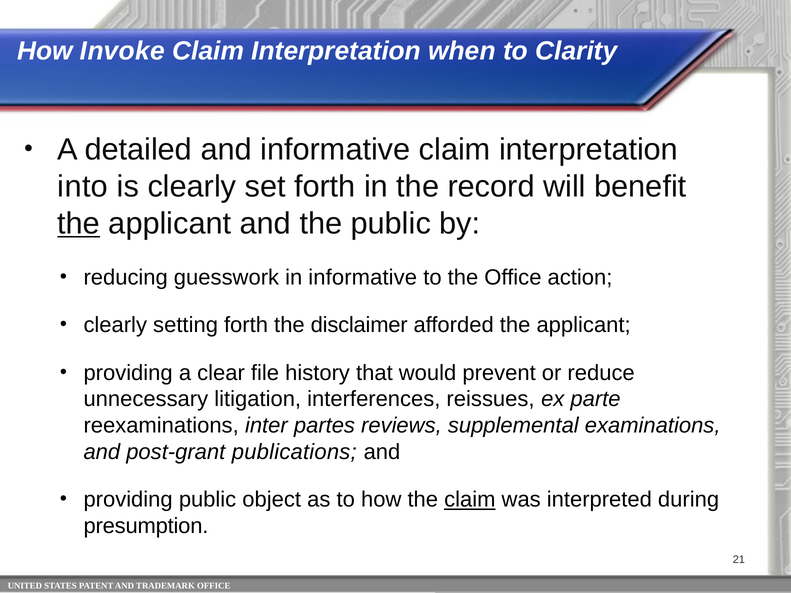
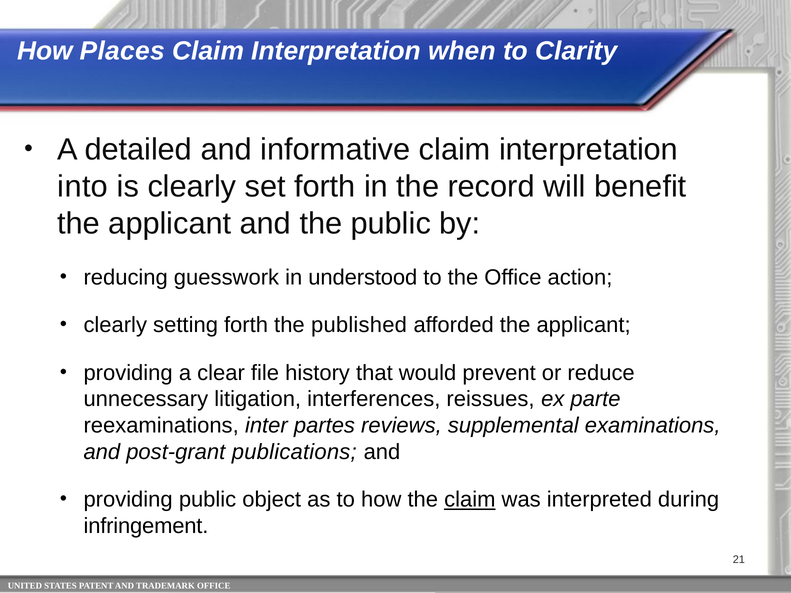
Invoke: Invoke -> Places
the at (79, 224) underline: present -> none
in informative: informative -> understood
disclaimer: disclaimer -> published
presumption: presumption -> infringement
